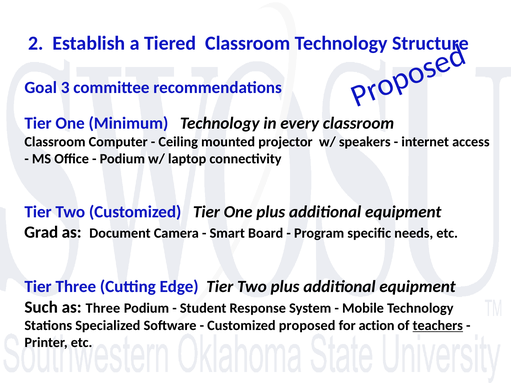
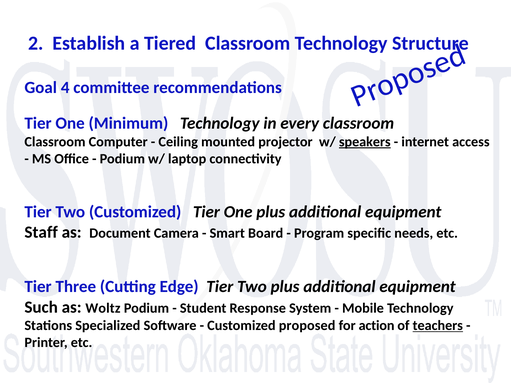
3: 3 -> 4
speakers underline: none -> present
Grad: Grad -> Staff
as Three: Three -> Woltz
